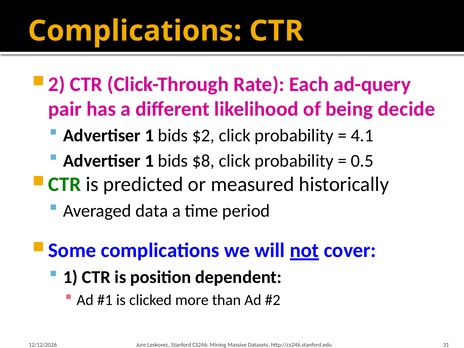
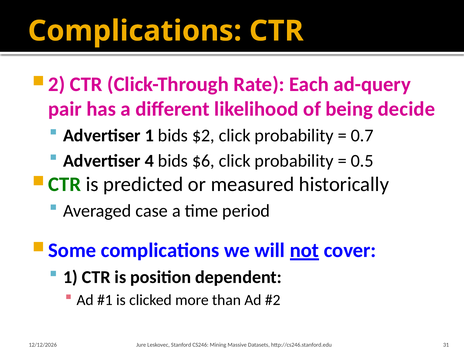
4.1: 4.1 -> 0.7
1 at (149, 161): 1 -> 4
$8: $8 -> $6
data: data -> case
